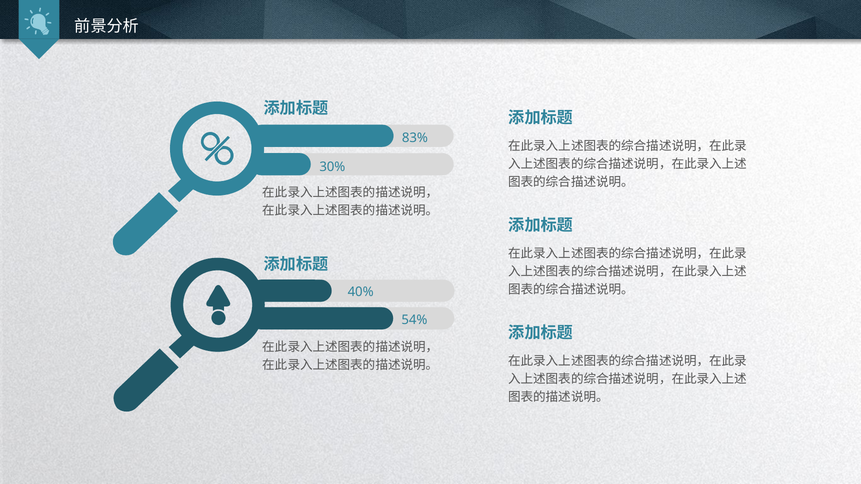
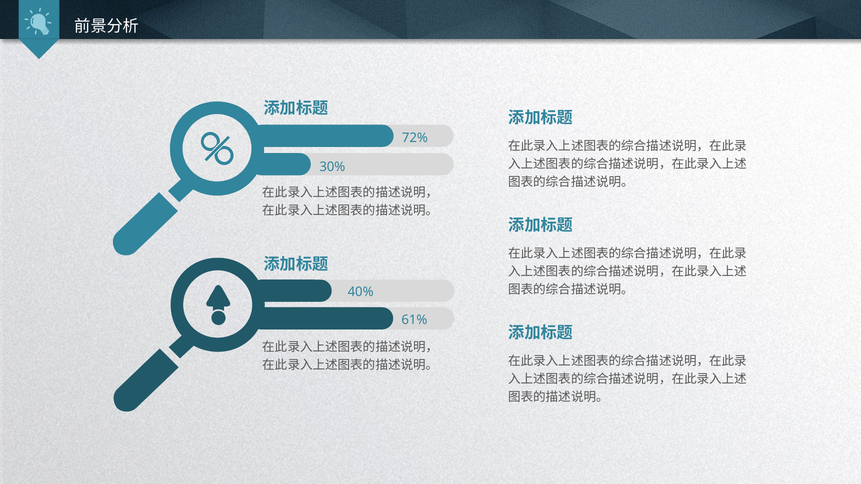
83%: 83% -> 72%
54%: 54% -> 61%
